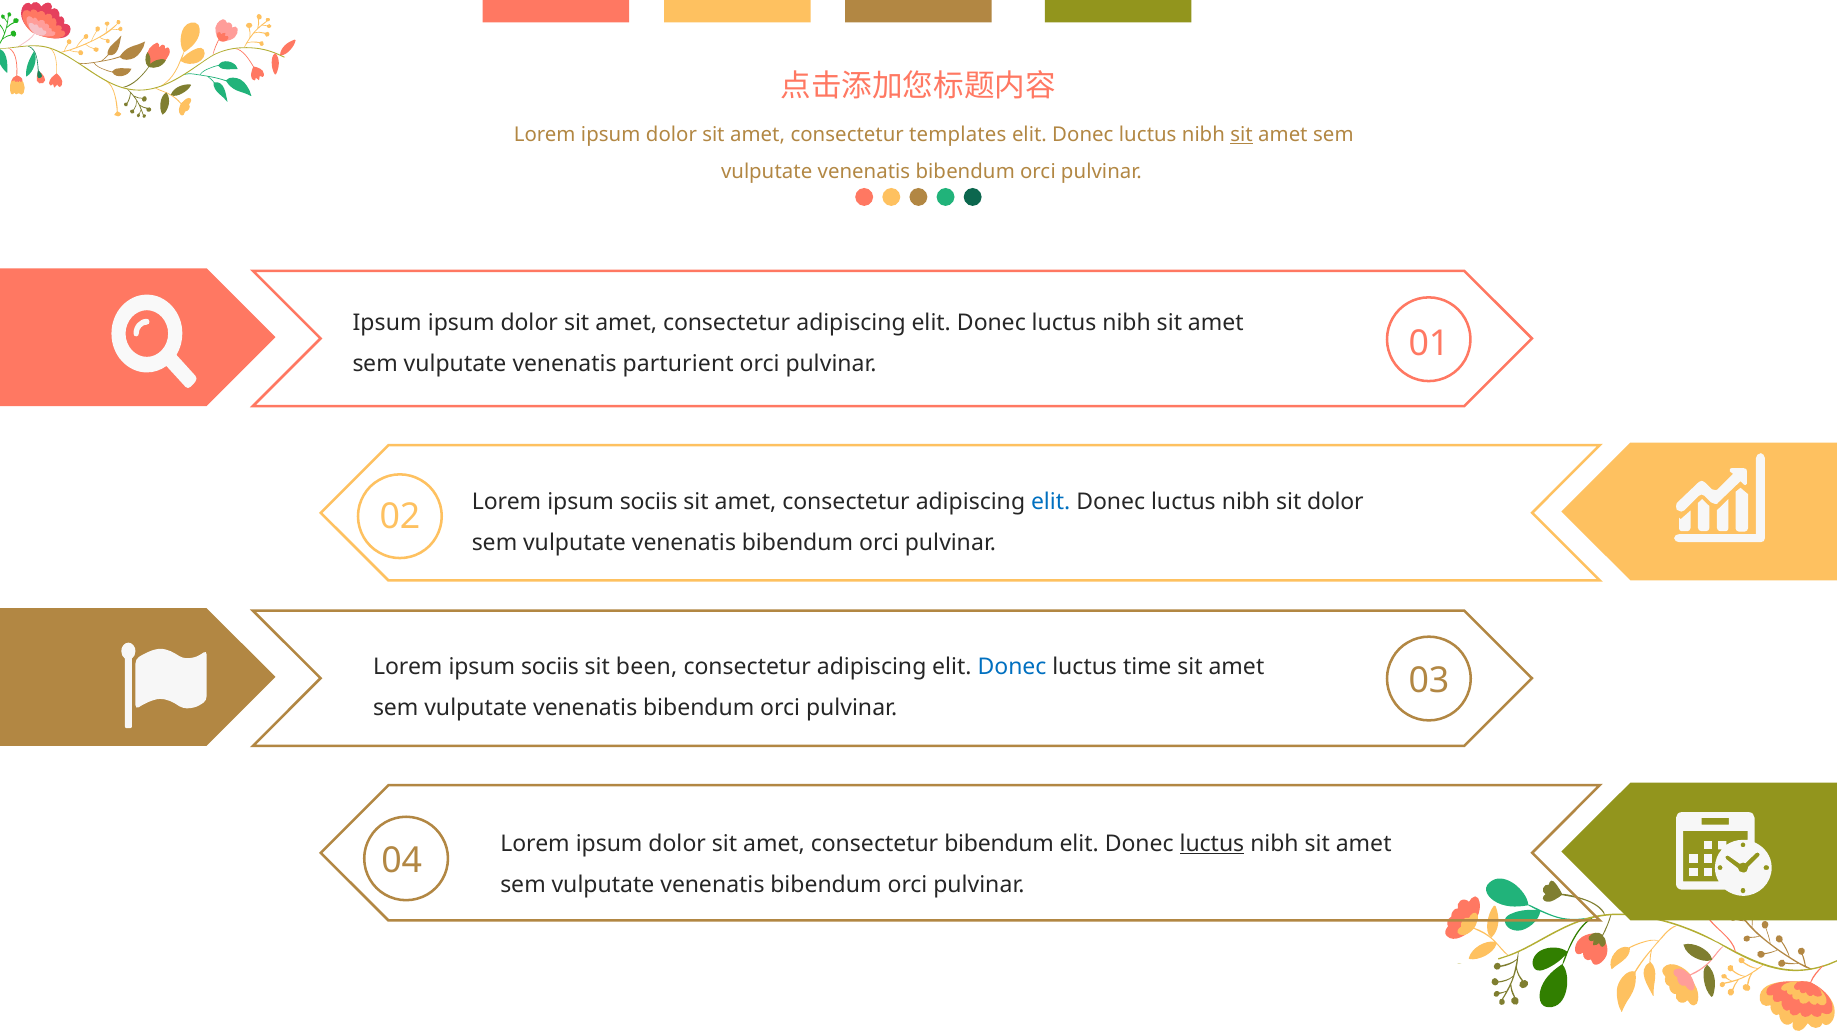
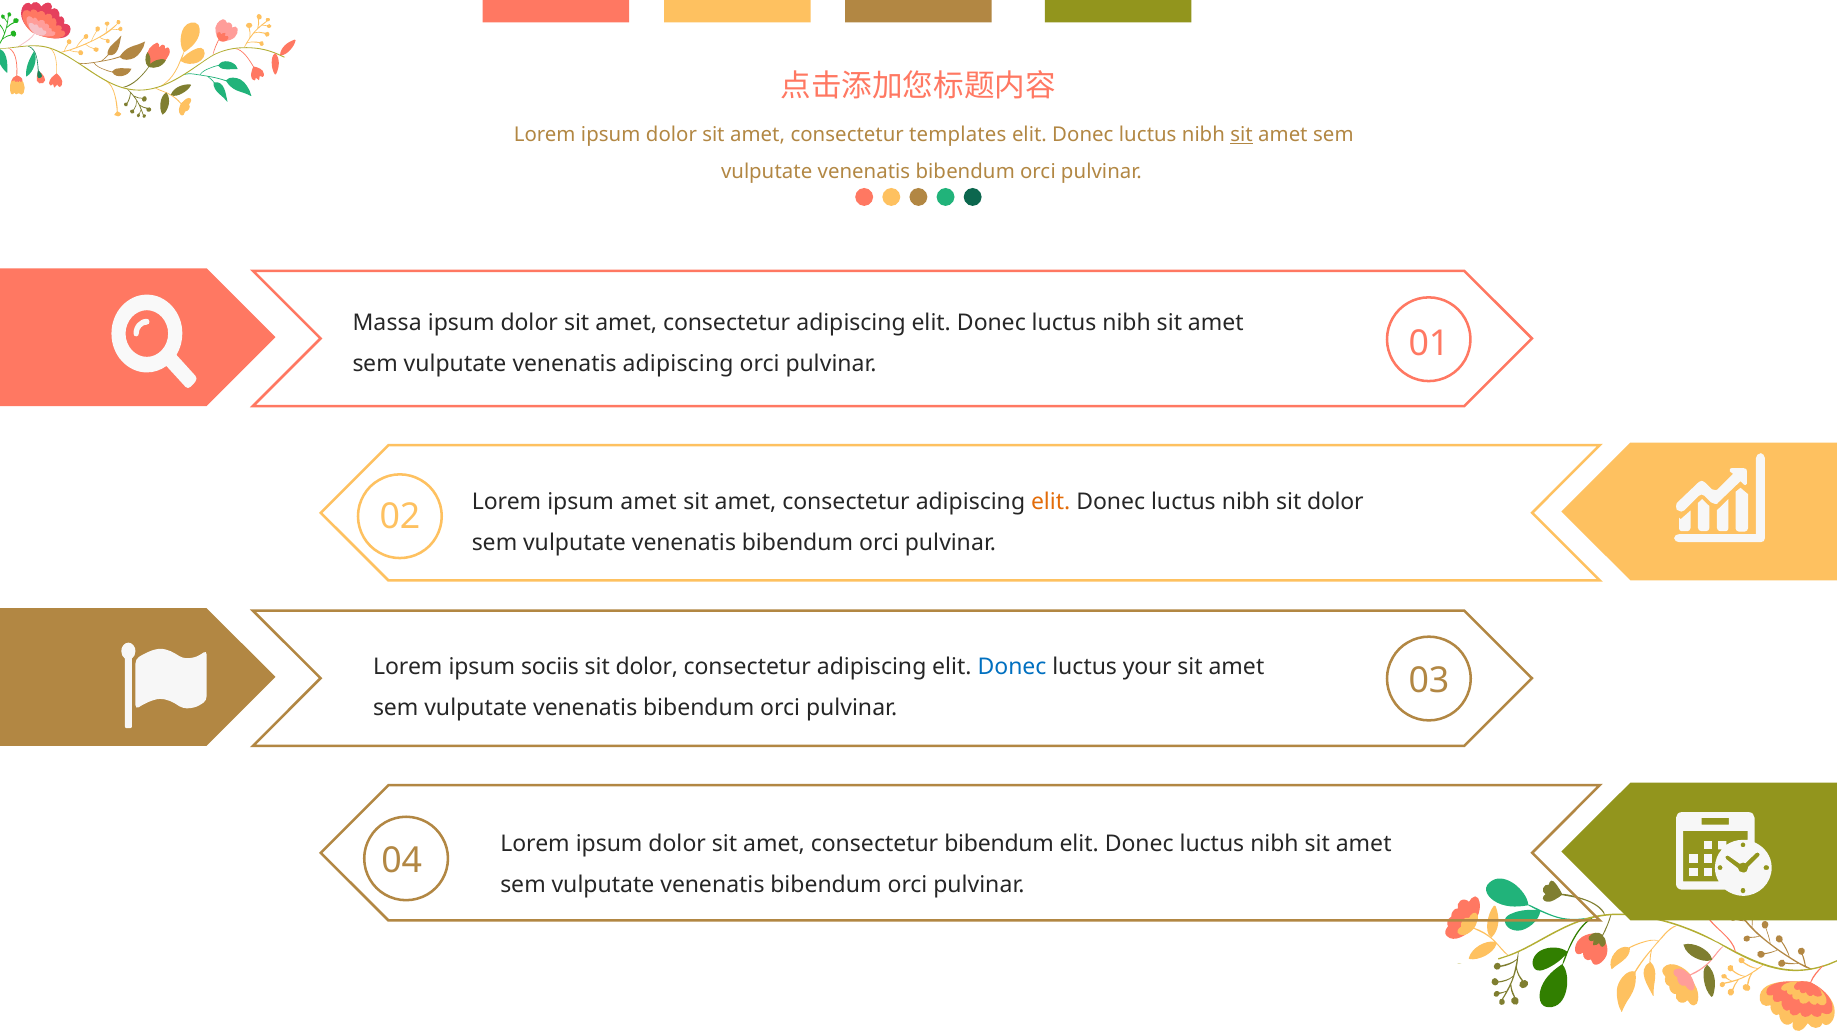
Ipsum at (387, 323): Ipsum -> Massa
venenatis parturient: parturient -> adipiscing
sociis at (649, 502): sociis -> amet
elit at (1051, 502) colour: blue -> orange
been at (647, 667): been -> dolor
time: time -> your
luctus at (1212, 844) underline: present -> none
